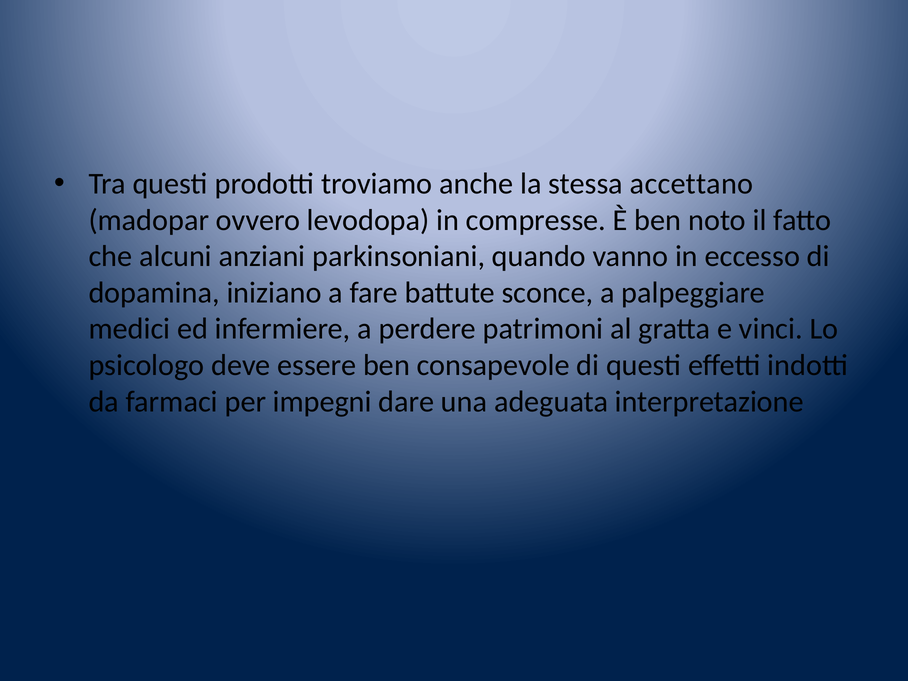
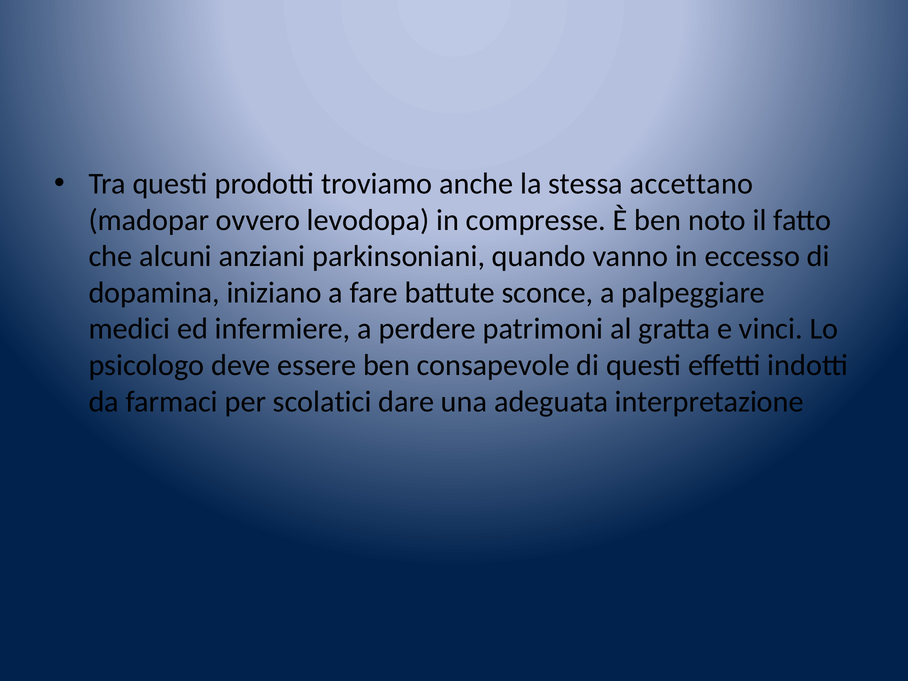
impegni: impegni -> scolatici
